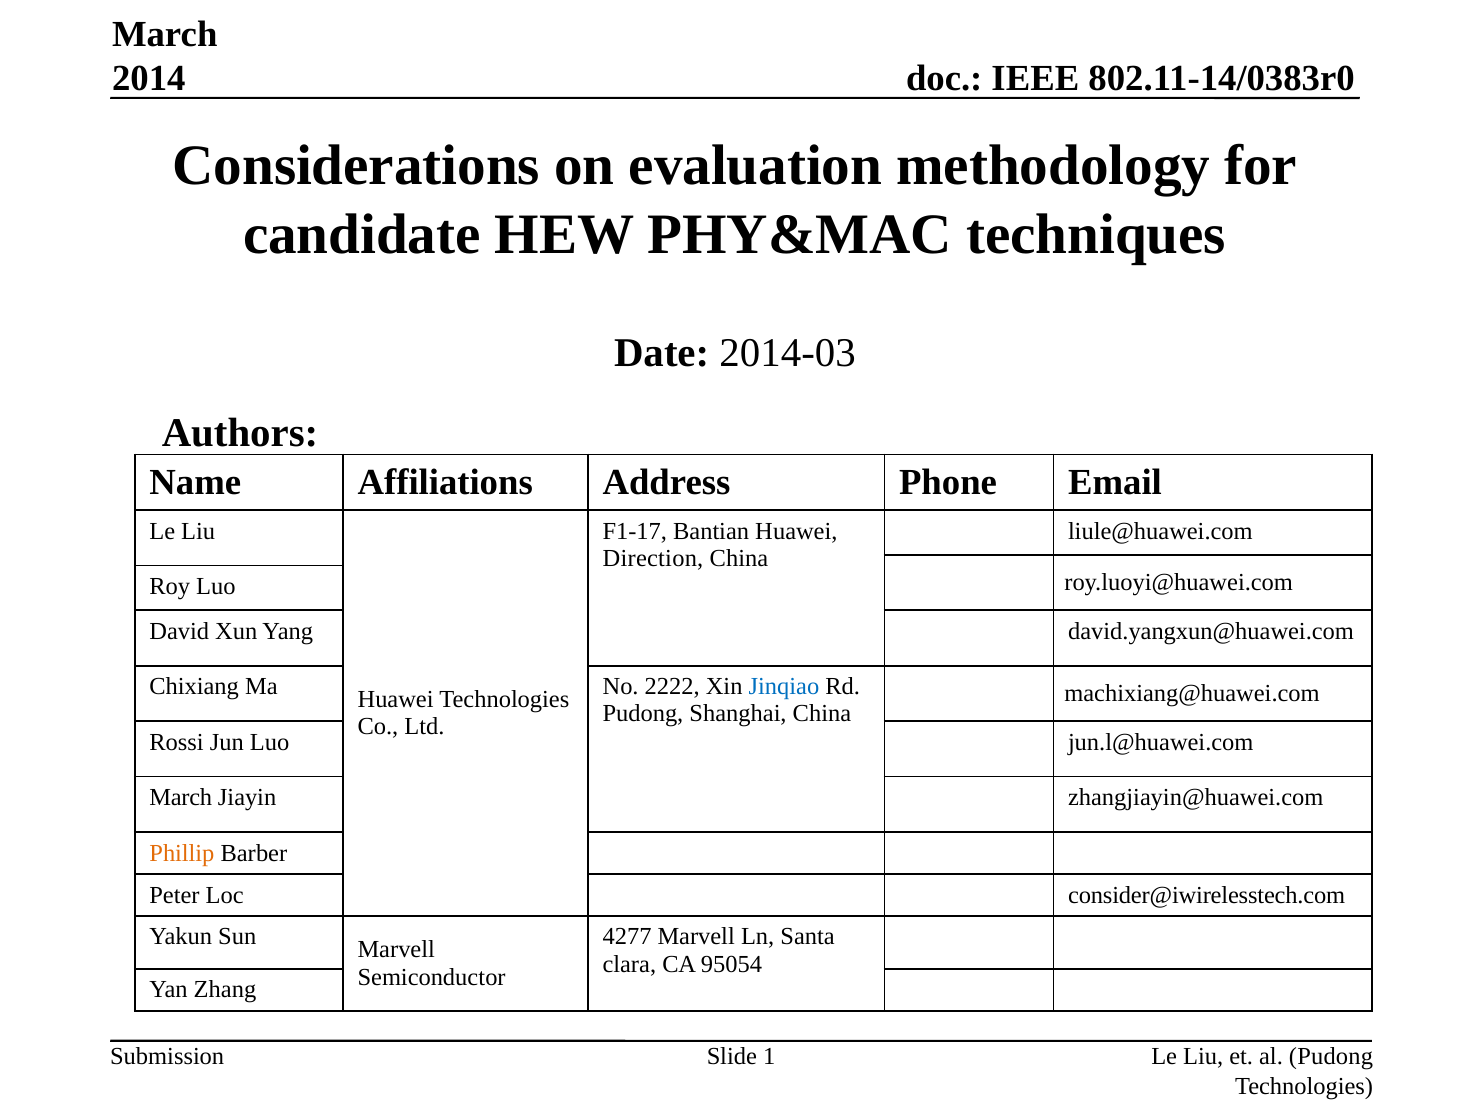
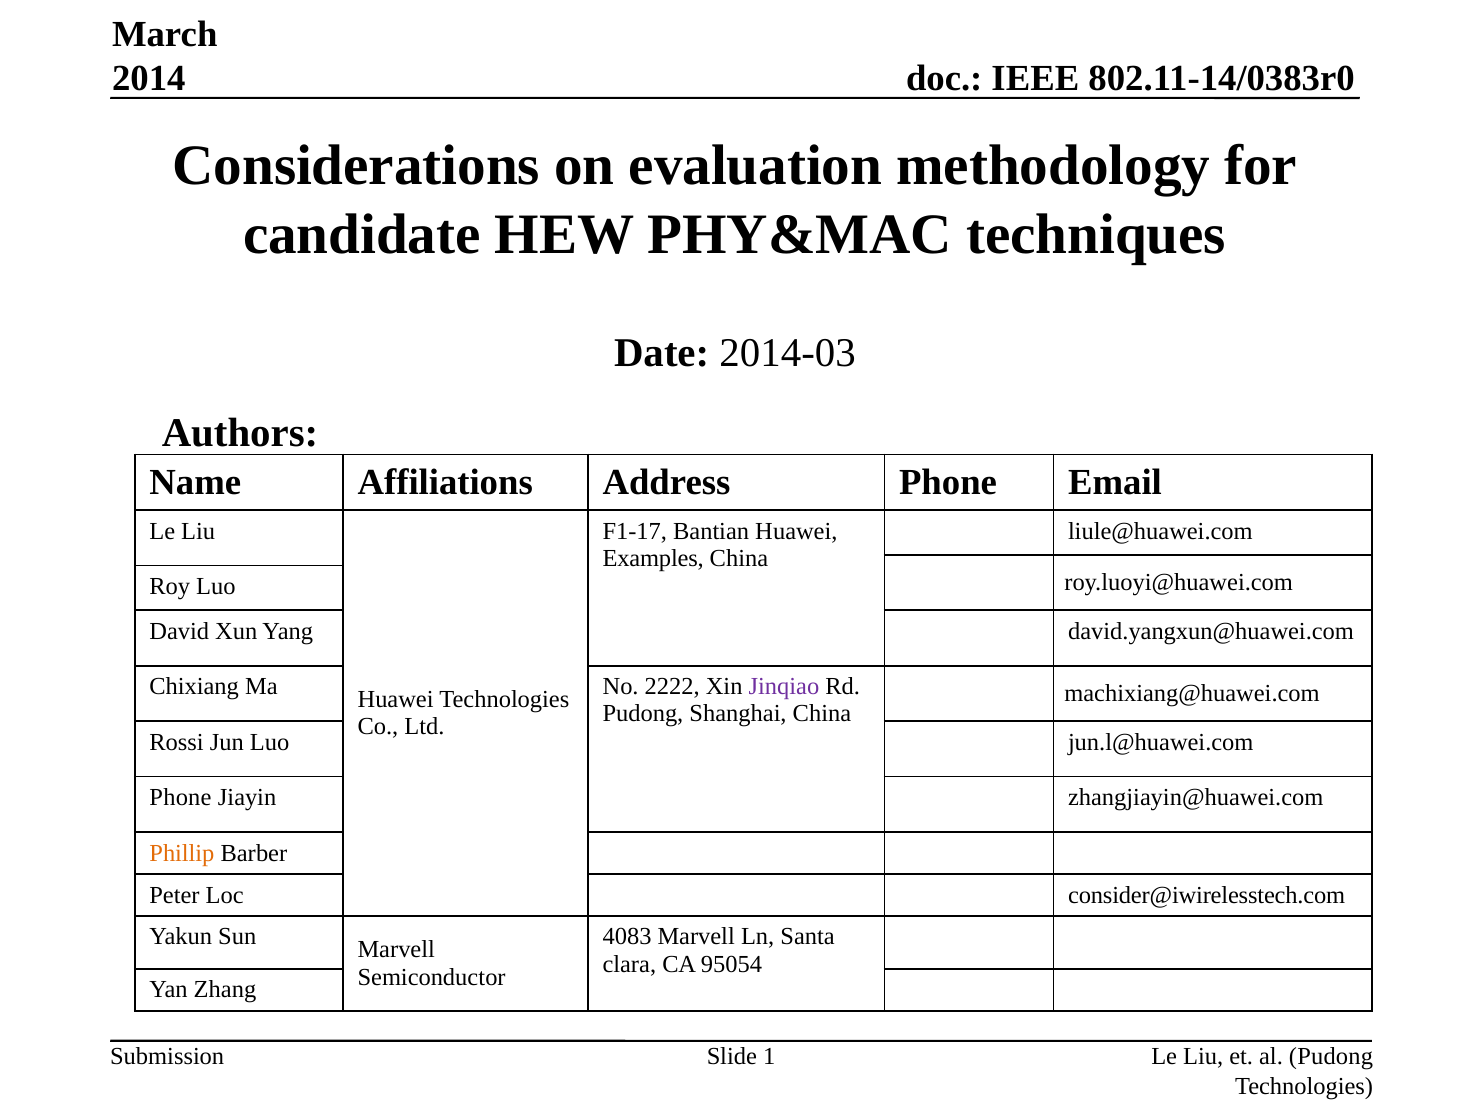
Direction: Direction -> Examples
Jinqiao colour: blue -> purple
March at (181, 798): March -> Phone
4277: 4277 -> 4083
